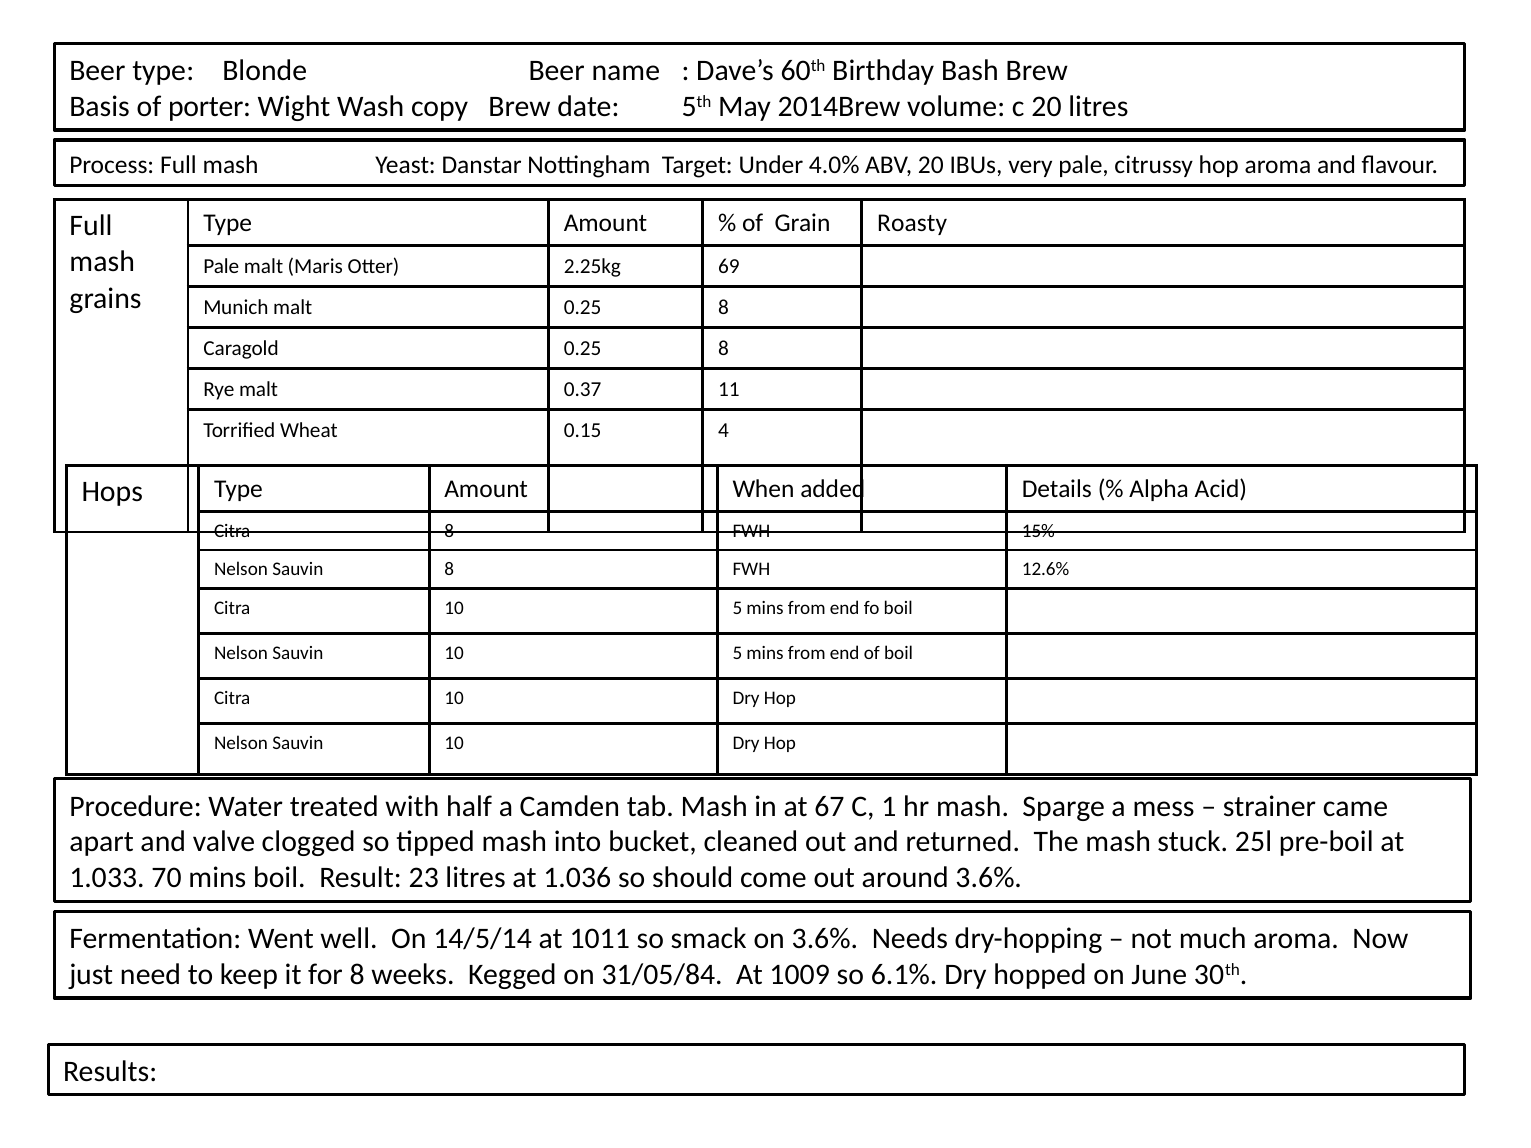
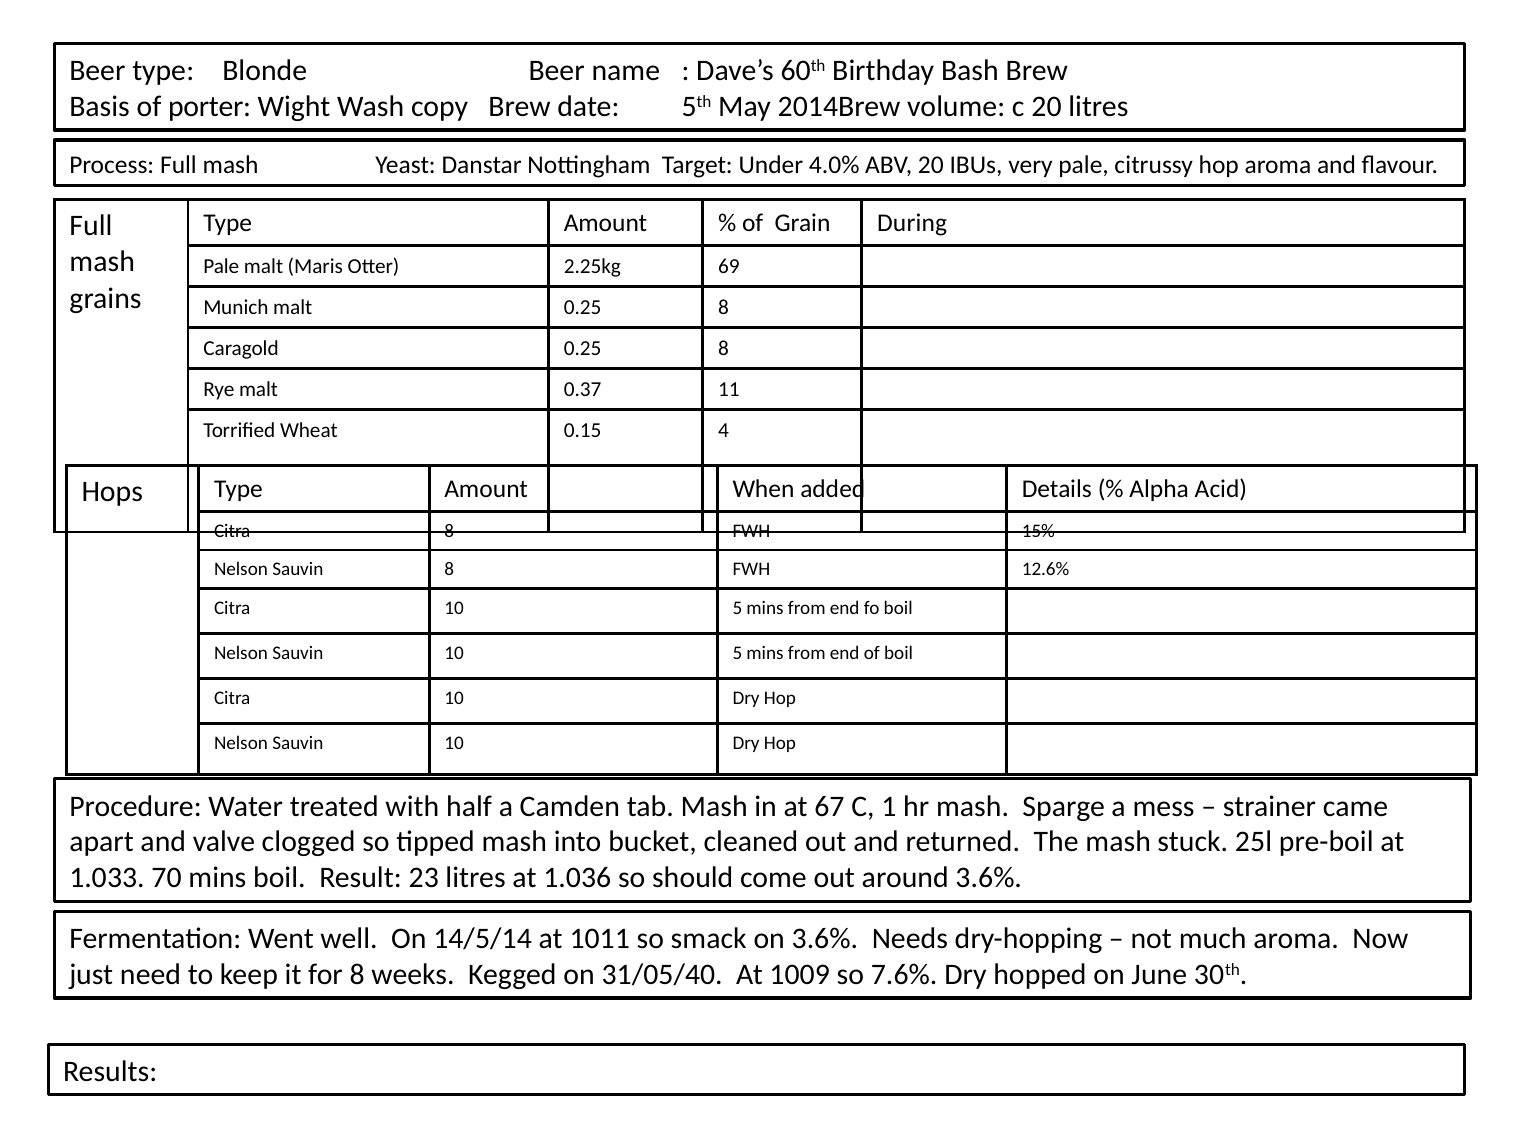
Roasty: Roasty -> During
31/05/84: 31/05/84 -> 31/05/40
6.1%: 6.1% -> 7.6%
